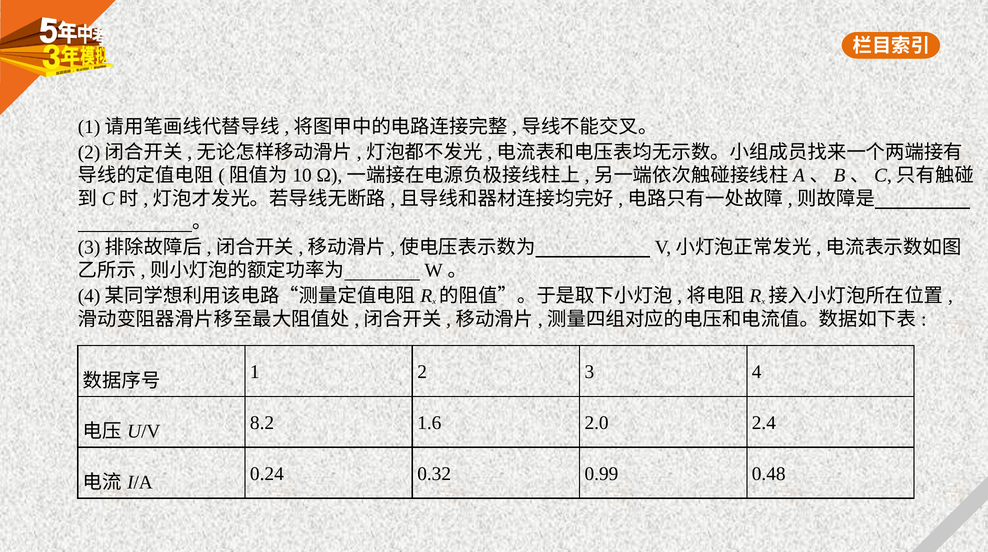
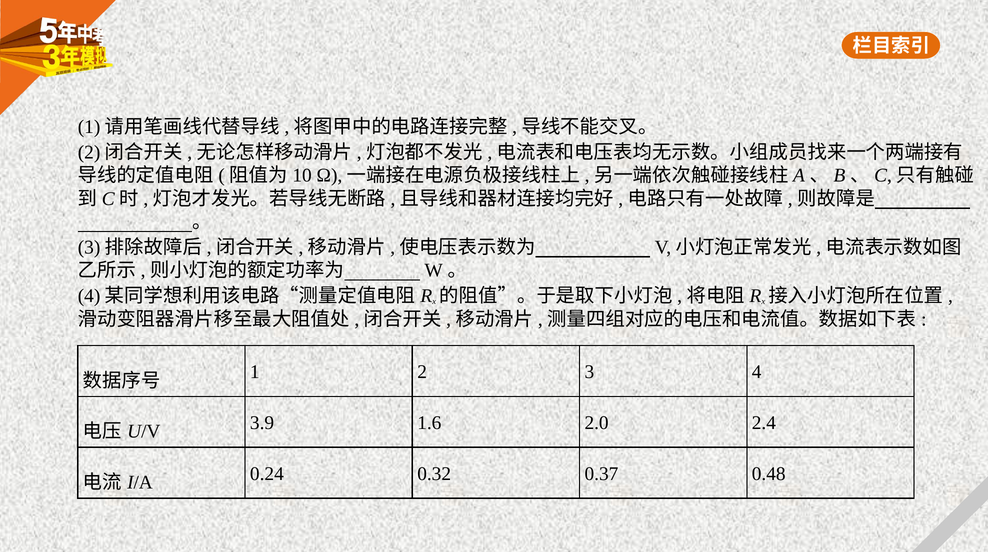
8.2: 8.2 -> 3.9
0.99: 0.99 -> 0.37
